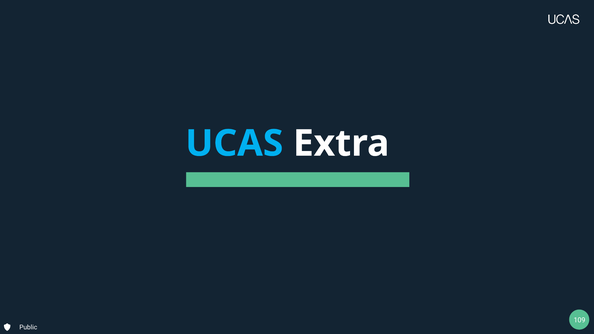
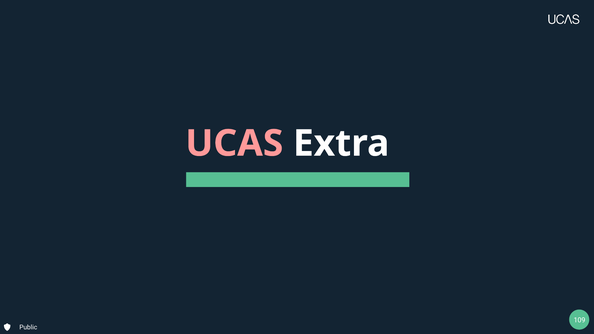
UCAS colour: light blue -> pink
